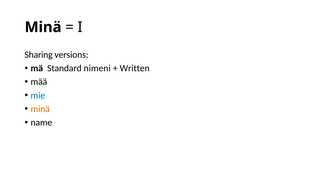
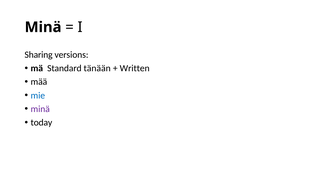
nimeni: nimeni -> tänään
minä at (40, 109) colour: orange -> purple
name: name -> today
